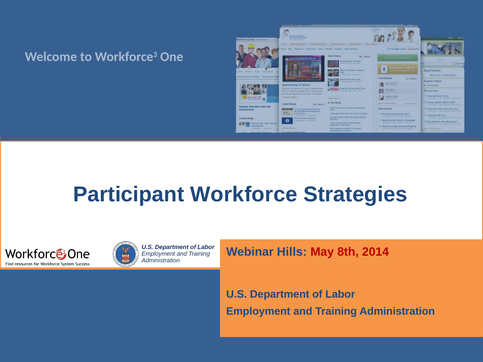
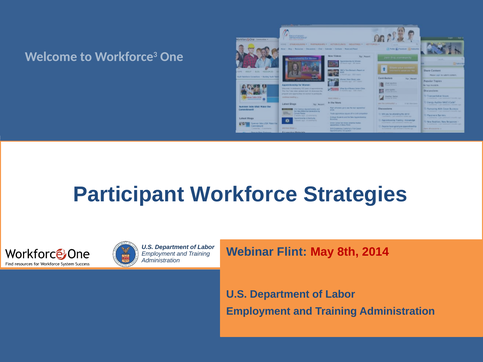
Hills: Hills -> Flint
